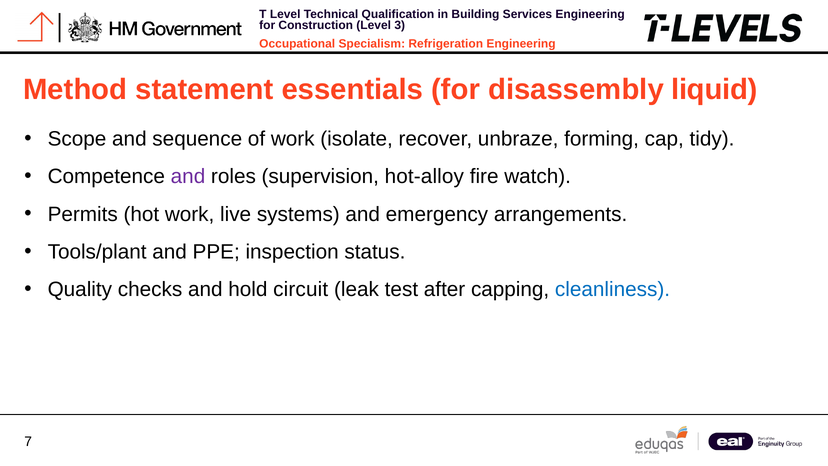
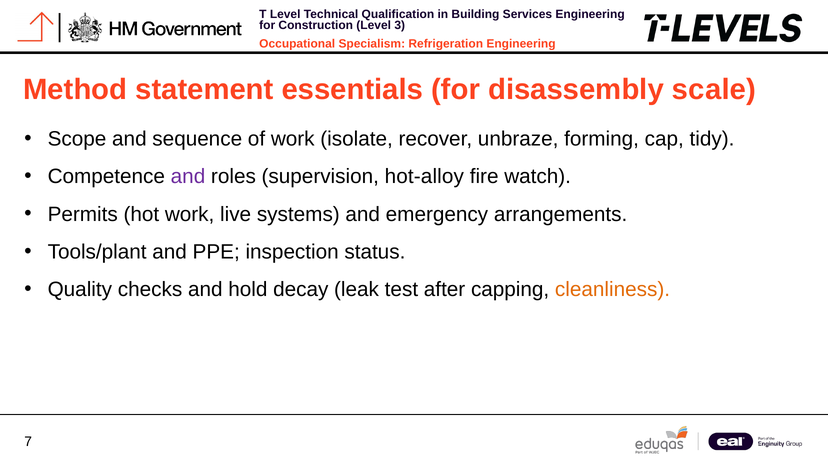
liquid: liquid -> scale
circuit: circuit -> decay
cleanliness colour: blue -> orange
